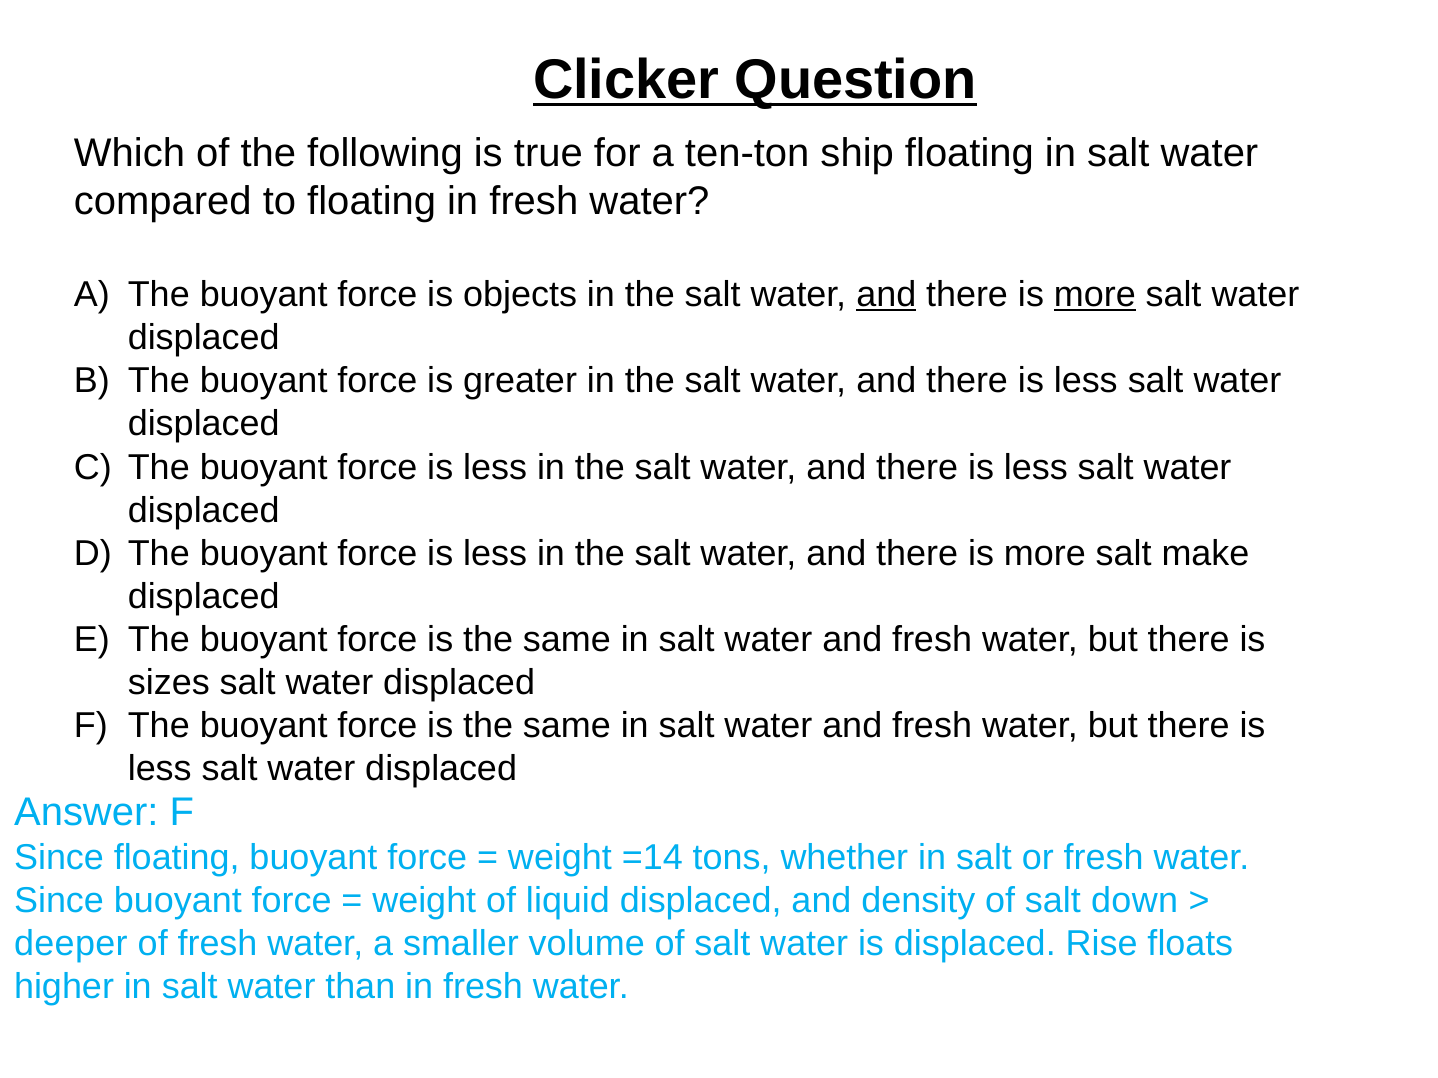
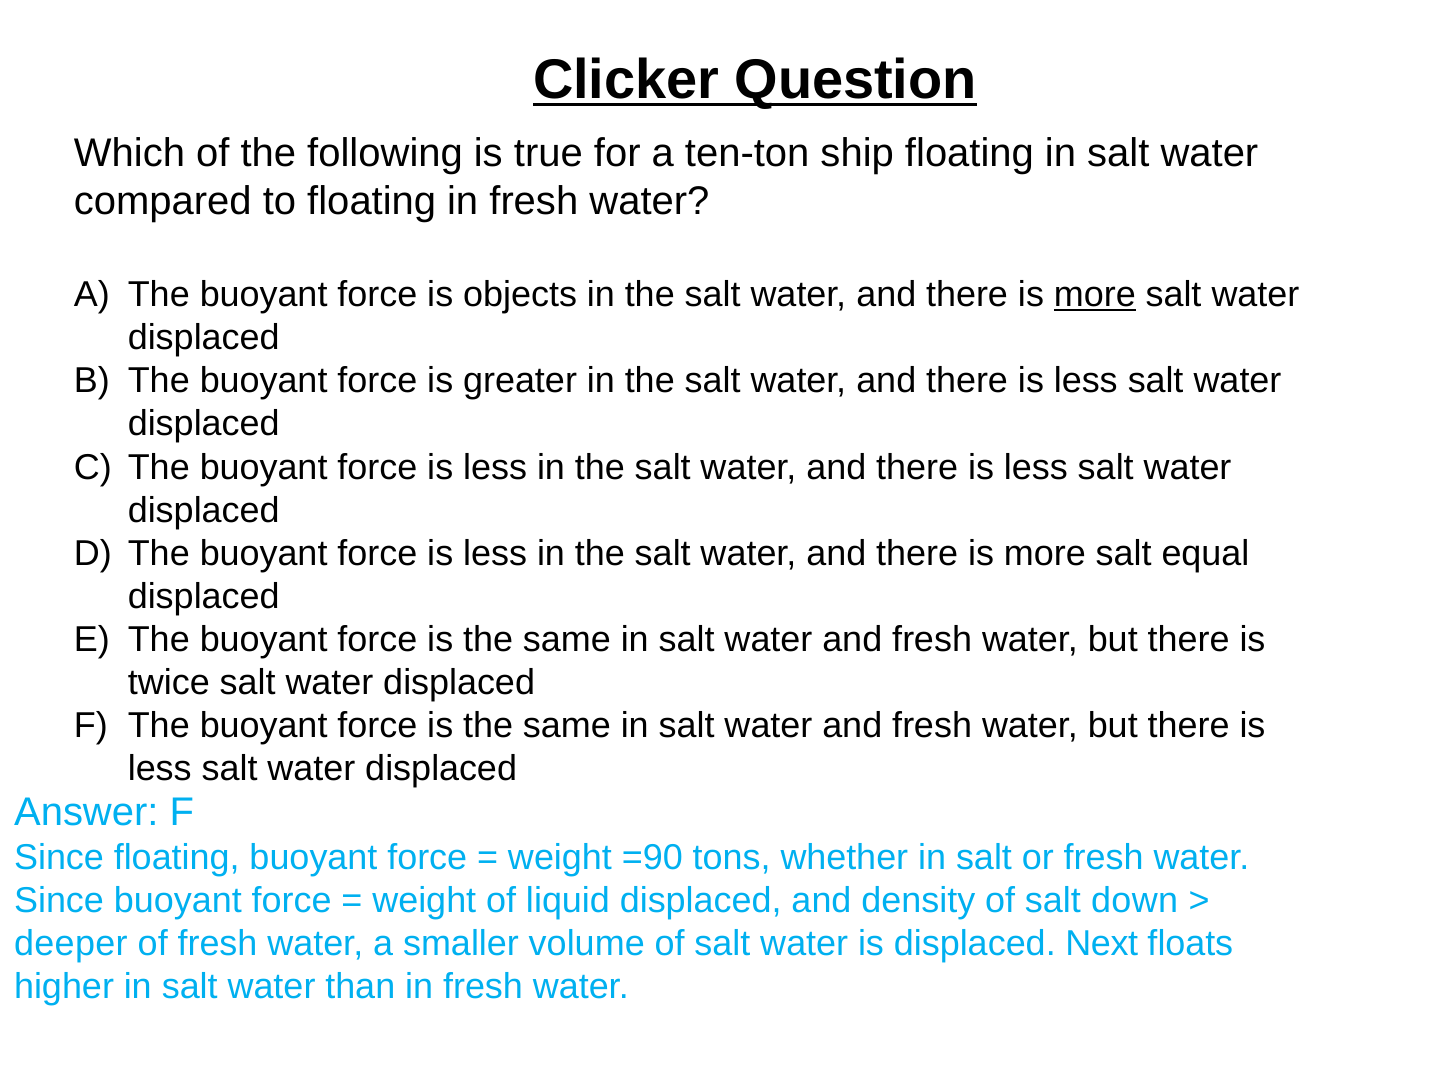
and at (886, 295) underline: present -> none
make: make -> equal
sizes: sizes -> twice
=14: =14 -> =90
Rise: Rise -> Next
